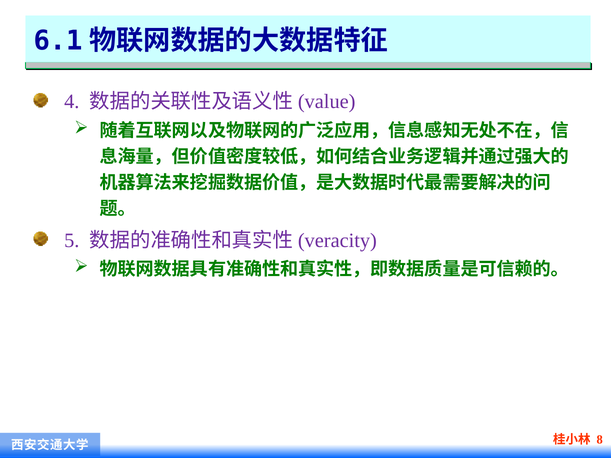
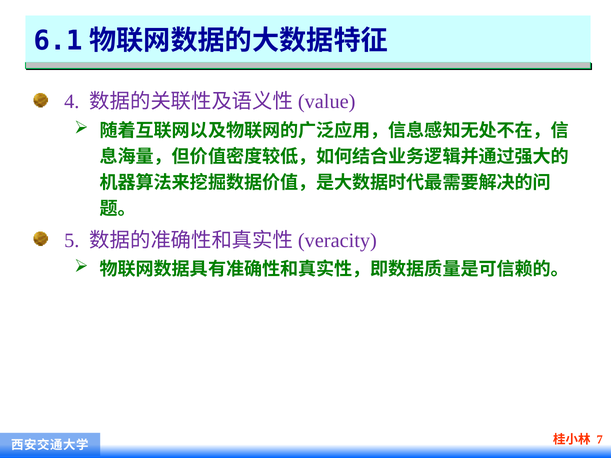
8: 8 -> 7
